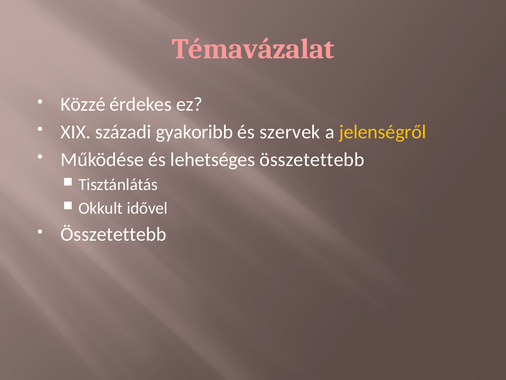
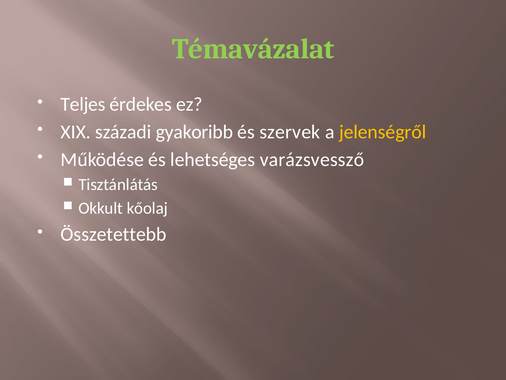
Témavázalat colour: pink -> light green
Közzé: Közzé -> Teljes
lehetséges összetettebb: összetettebb -> varázsvessző
idővel: idővel -> kőolaj
